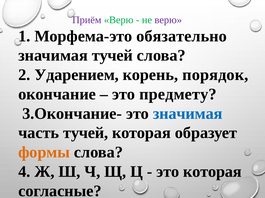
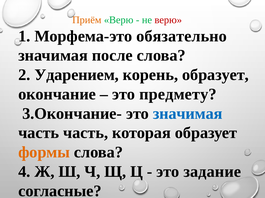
Приём colour: purple -> orange
верю at (168, 20) colour: purple -> red
значимая тучей: тучей -> после
корень порядок: порядок -> образует
часть тучей: тучей -> часть
это которая: которая -> задание
